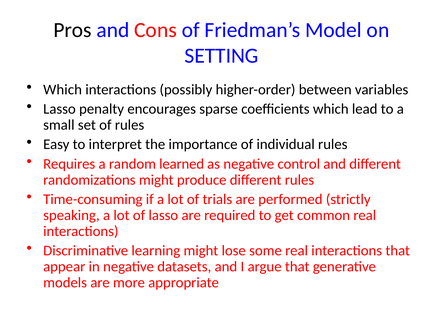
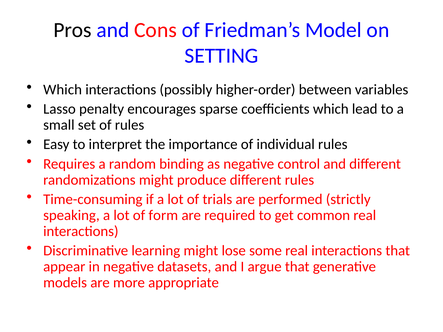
learned: learned -> binding
of lasso: lasso -> form
